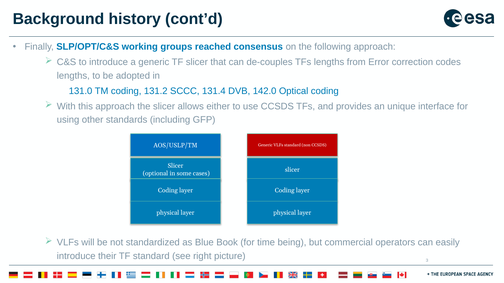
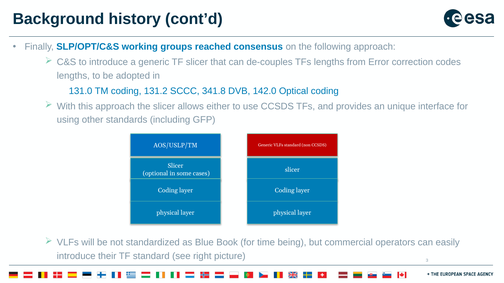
131.4: 131.4 -> 341.8
